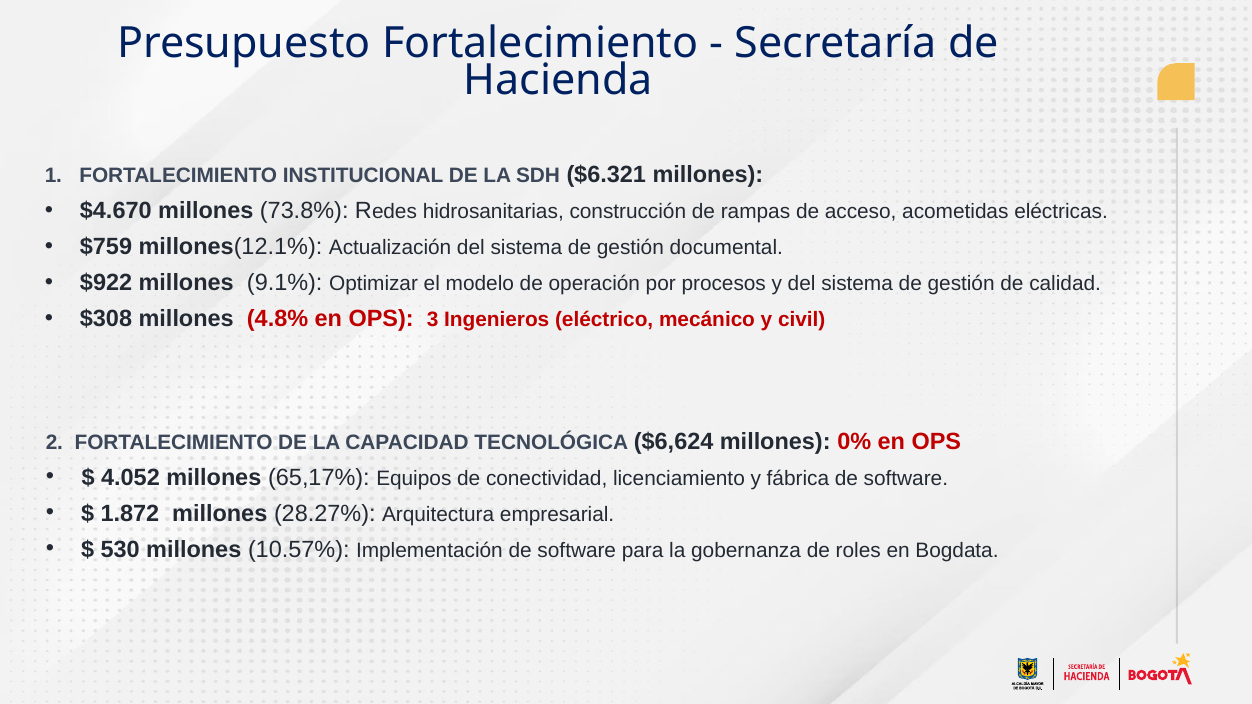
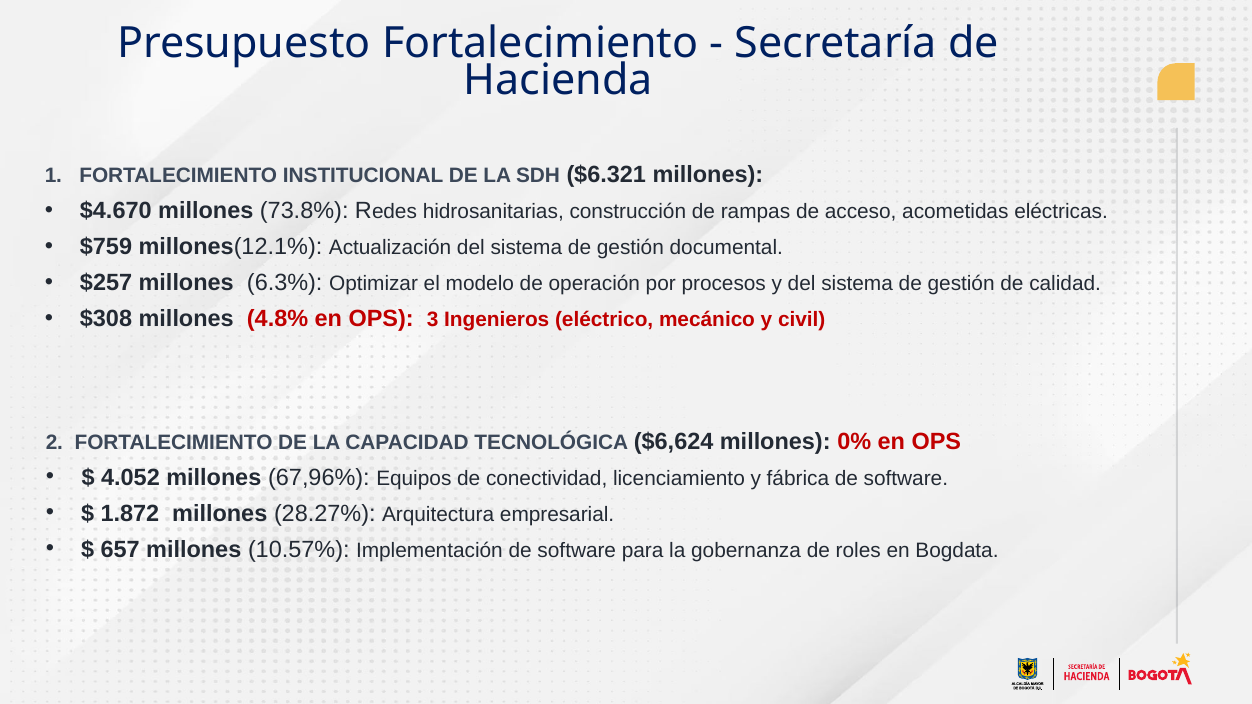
$922: $922 -> $257
9.1%: 9.1% -> 6.3%
65,17%: 65,17% -> 67,96%
530: 530 -> 657
